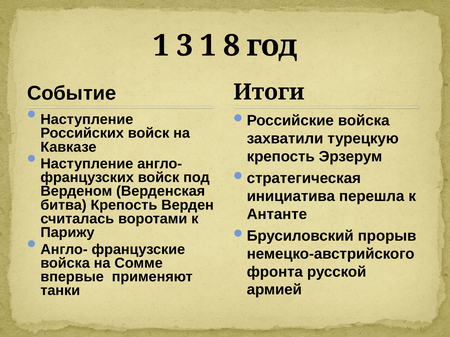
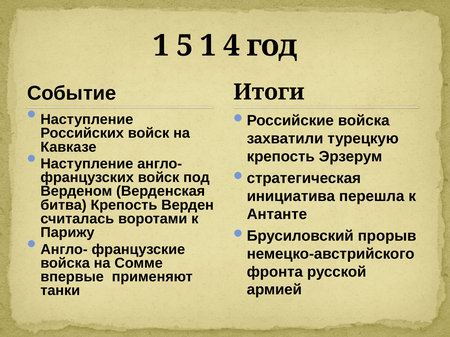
3: 3 -> 5
8: 8 -> 4
